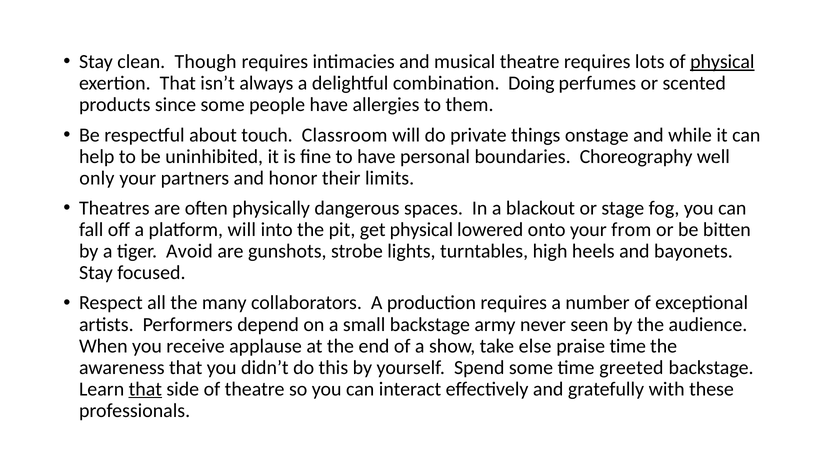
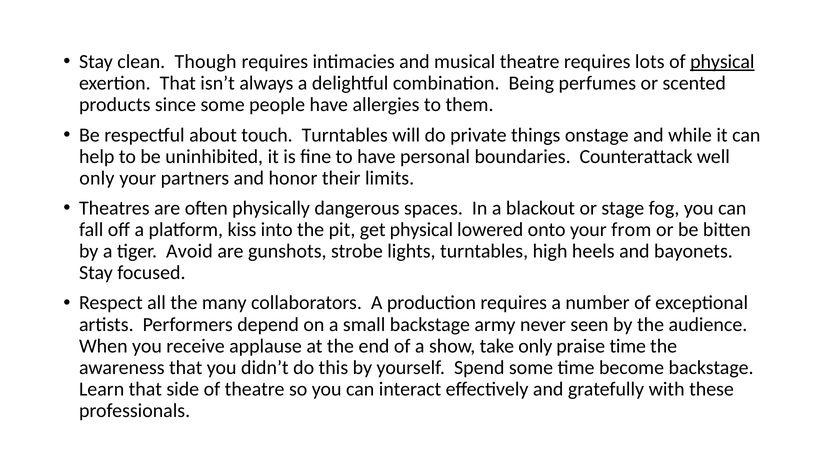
Doing: Doing -> Being
touch Classroom: Classroom -> Turntables
Choreography: Choreography -> Counterattack
platform will: will -> kiss
take else: else -> only
greeted: greeted -> become
that at (145, 389) underline: present -> none
